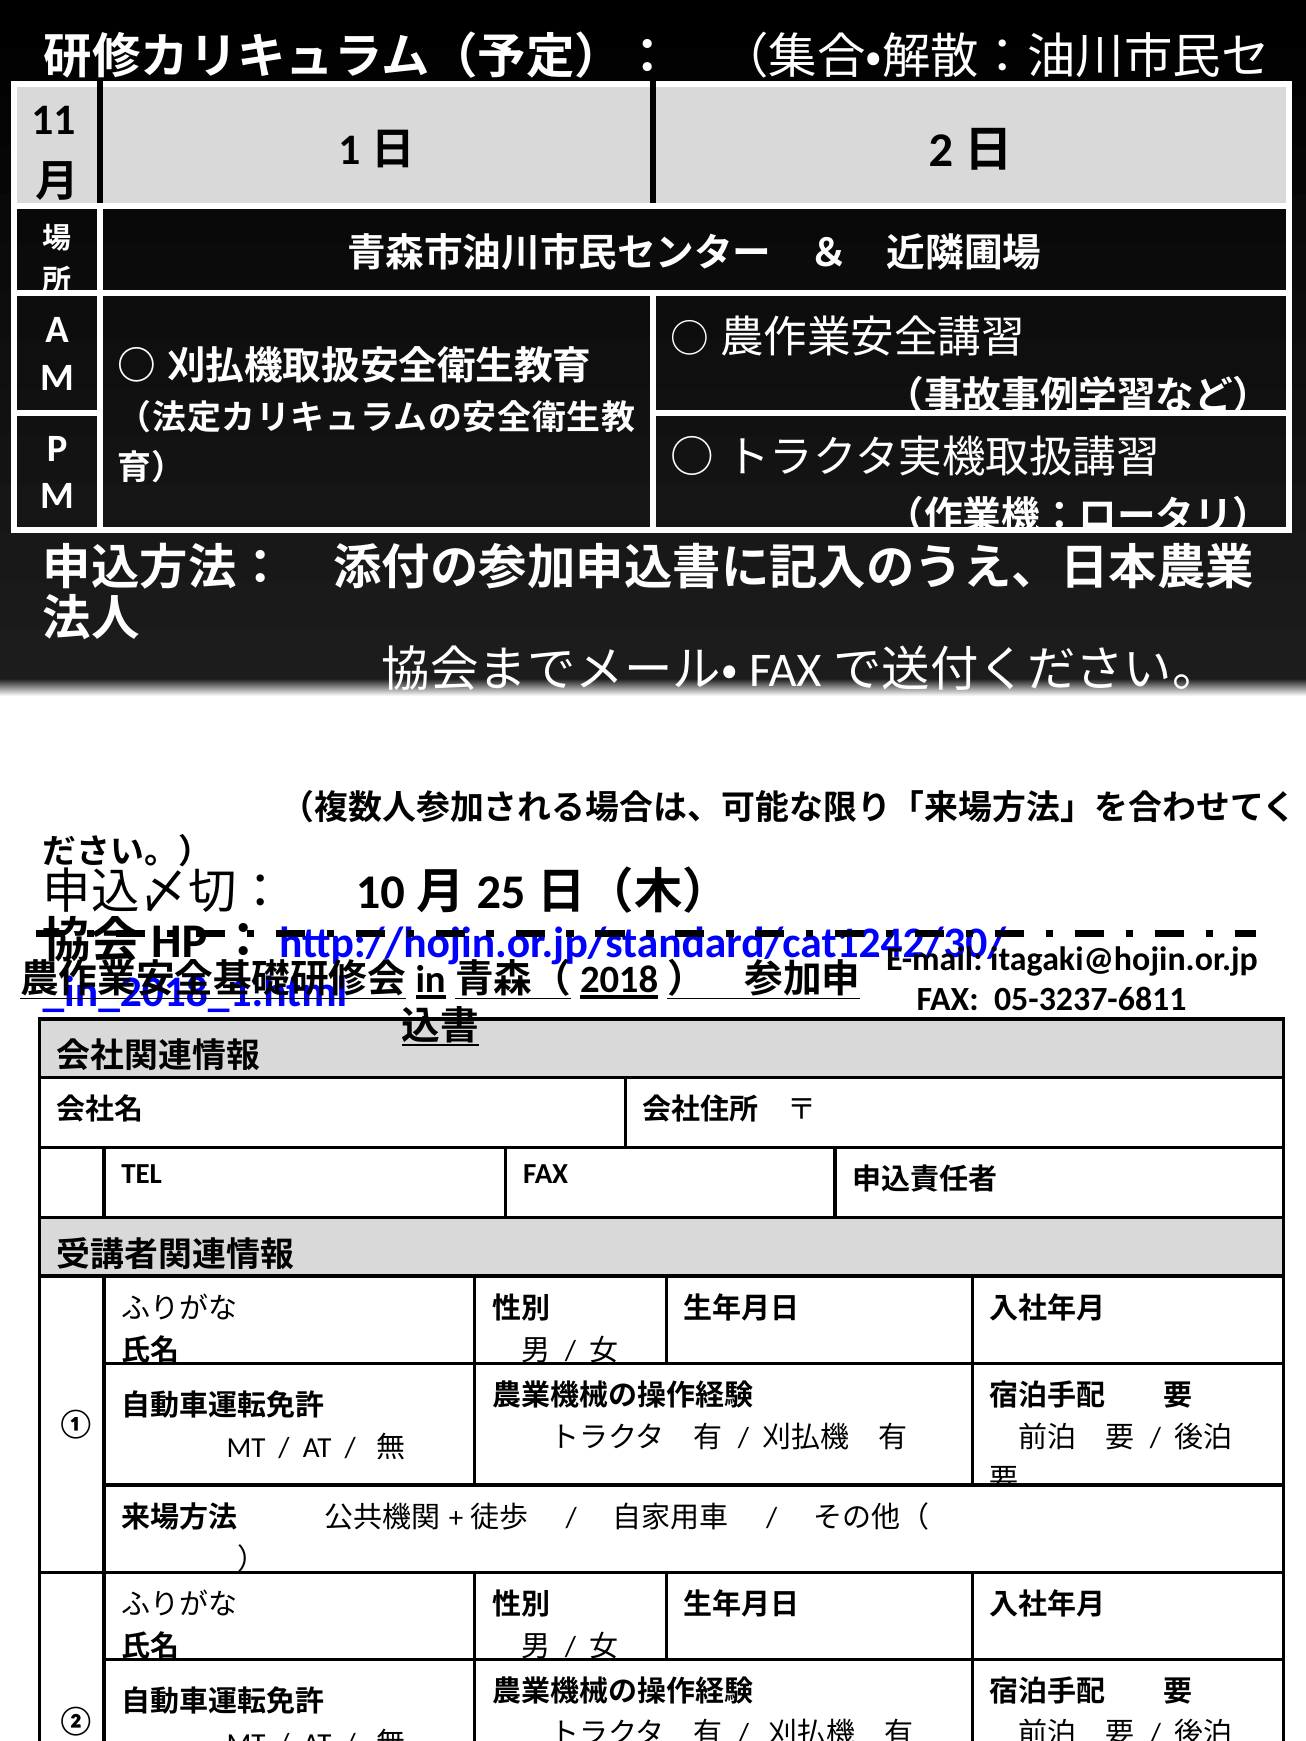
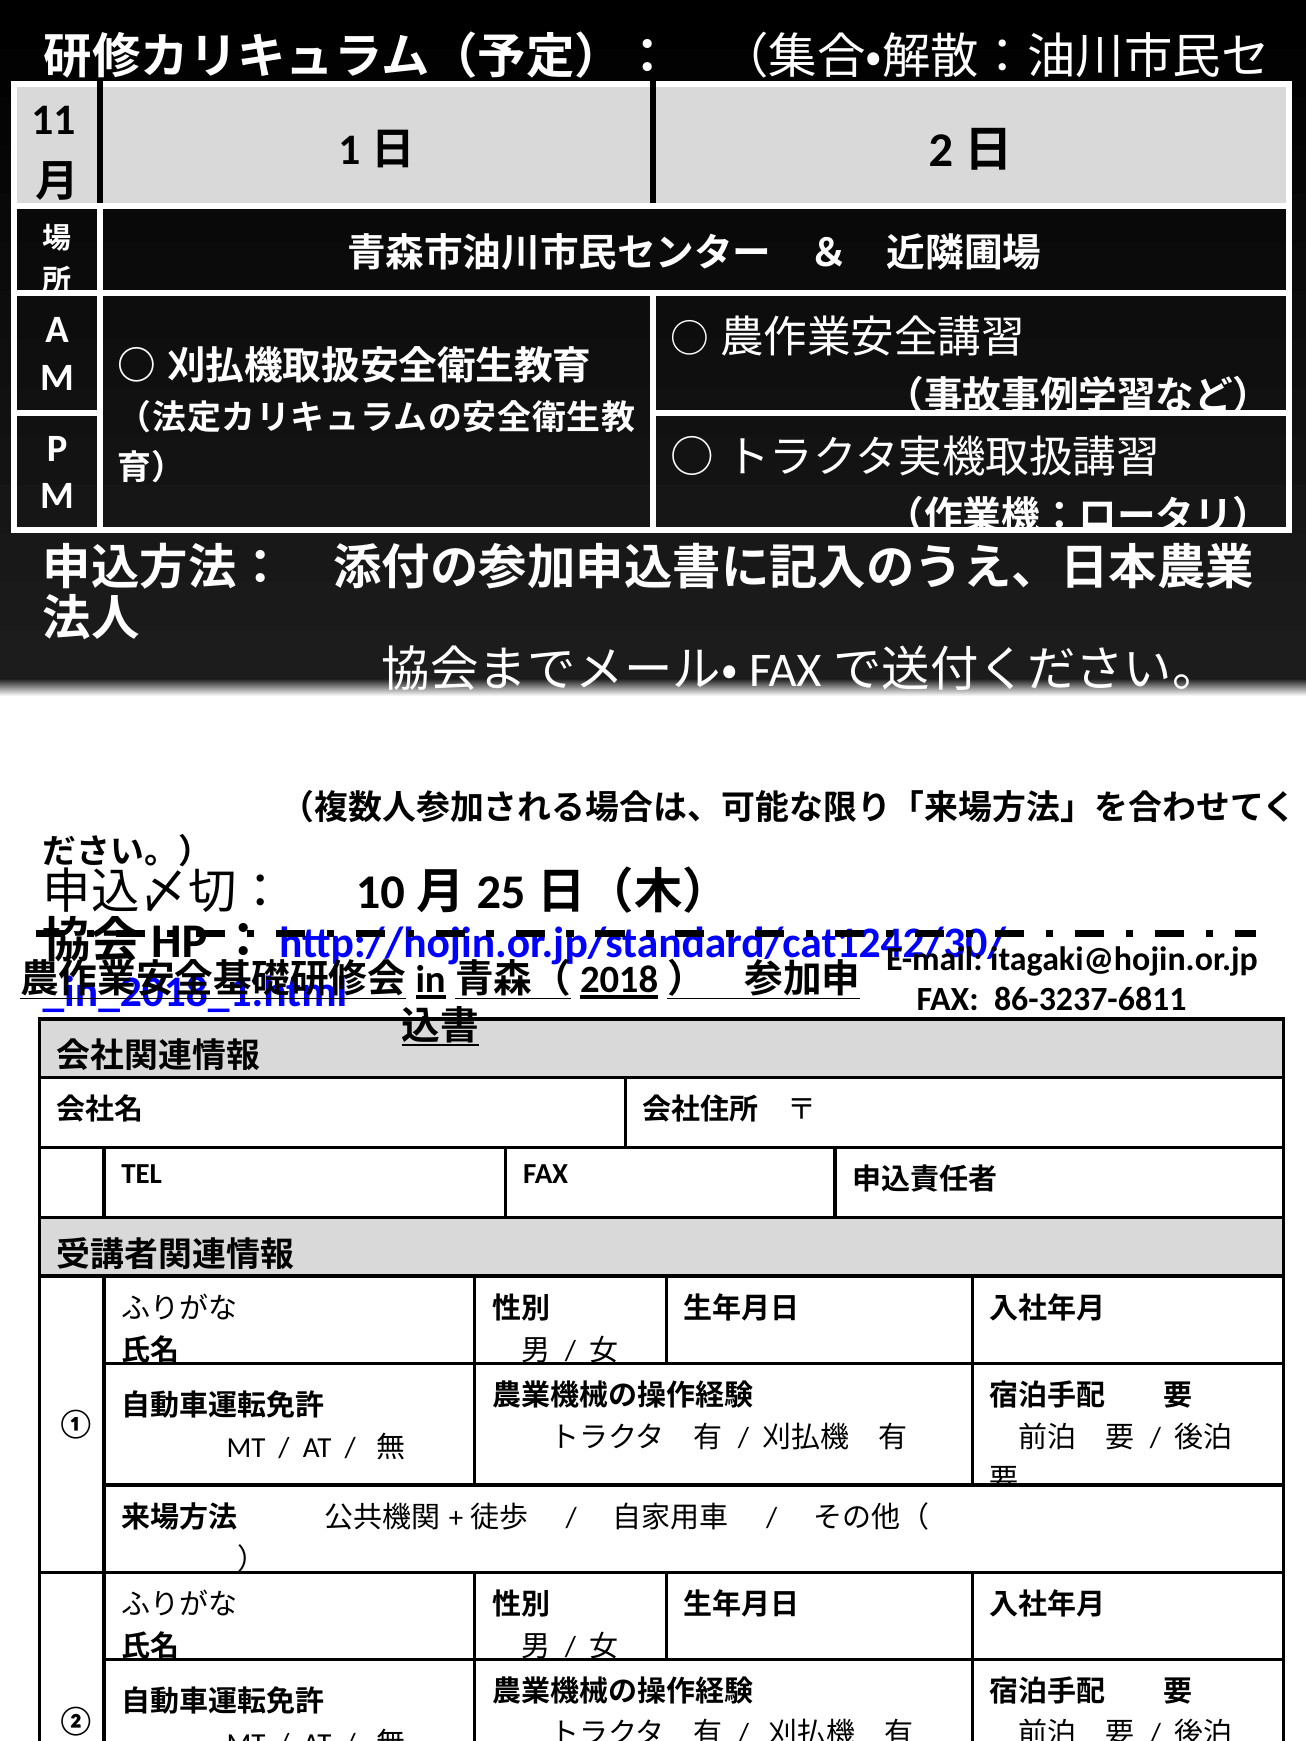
05-3237-6811: 05-3237-6811 -> 86-3237-6811
